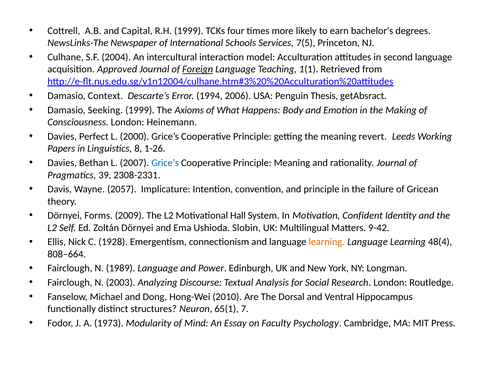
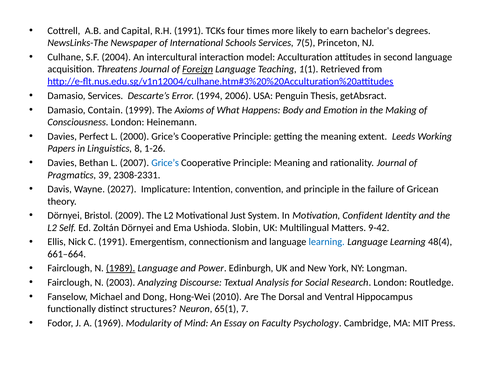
R.H 1999: 1999 -> 1991
Approved: Approved -> Threatens
Damasio Context: Context -> Services
Seeking: Seeking -> Contain
revert: revert -> extent
2057: 2057 -> 2027
Forms: Forms -> Bristol
Hall: Hall -> Just
C 1928: 1928 -> 1991
learning at (327, 242) colour: orange -> blue
808–664: 808–664 -> 661–664
1989 underline: none -> present
1973: 1973 -> 1969
